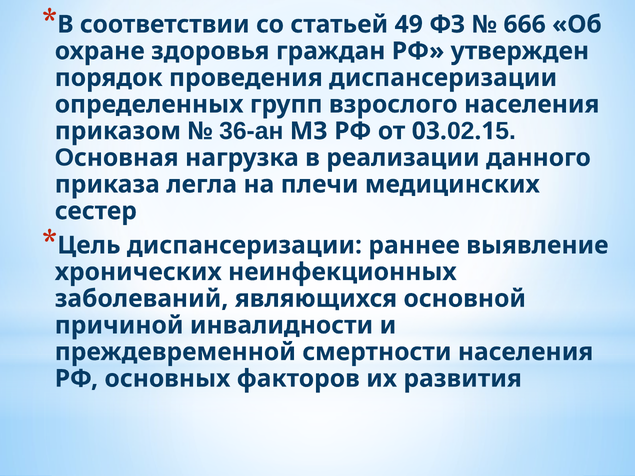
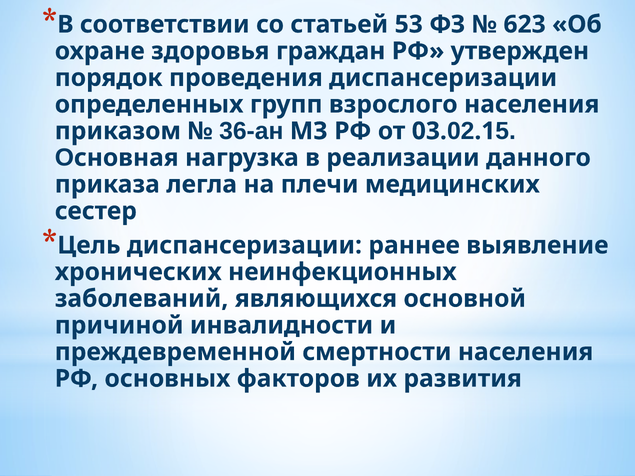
49: 49 -> 53
666: 666 -> 623
